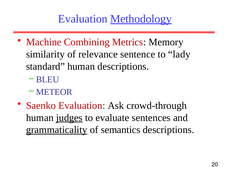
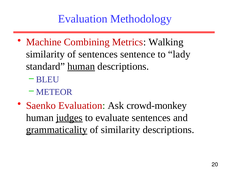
Methodology underline: present -> none
Memory: Memory -> Walking
of relevance: relevance -> sentences
human at (81, 66) underline: none -> present
crowd-through: crowd-through -> crowd-monkey
of semantics: semantics -> similarity
